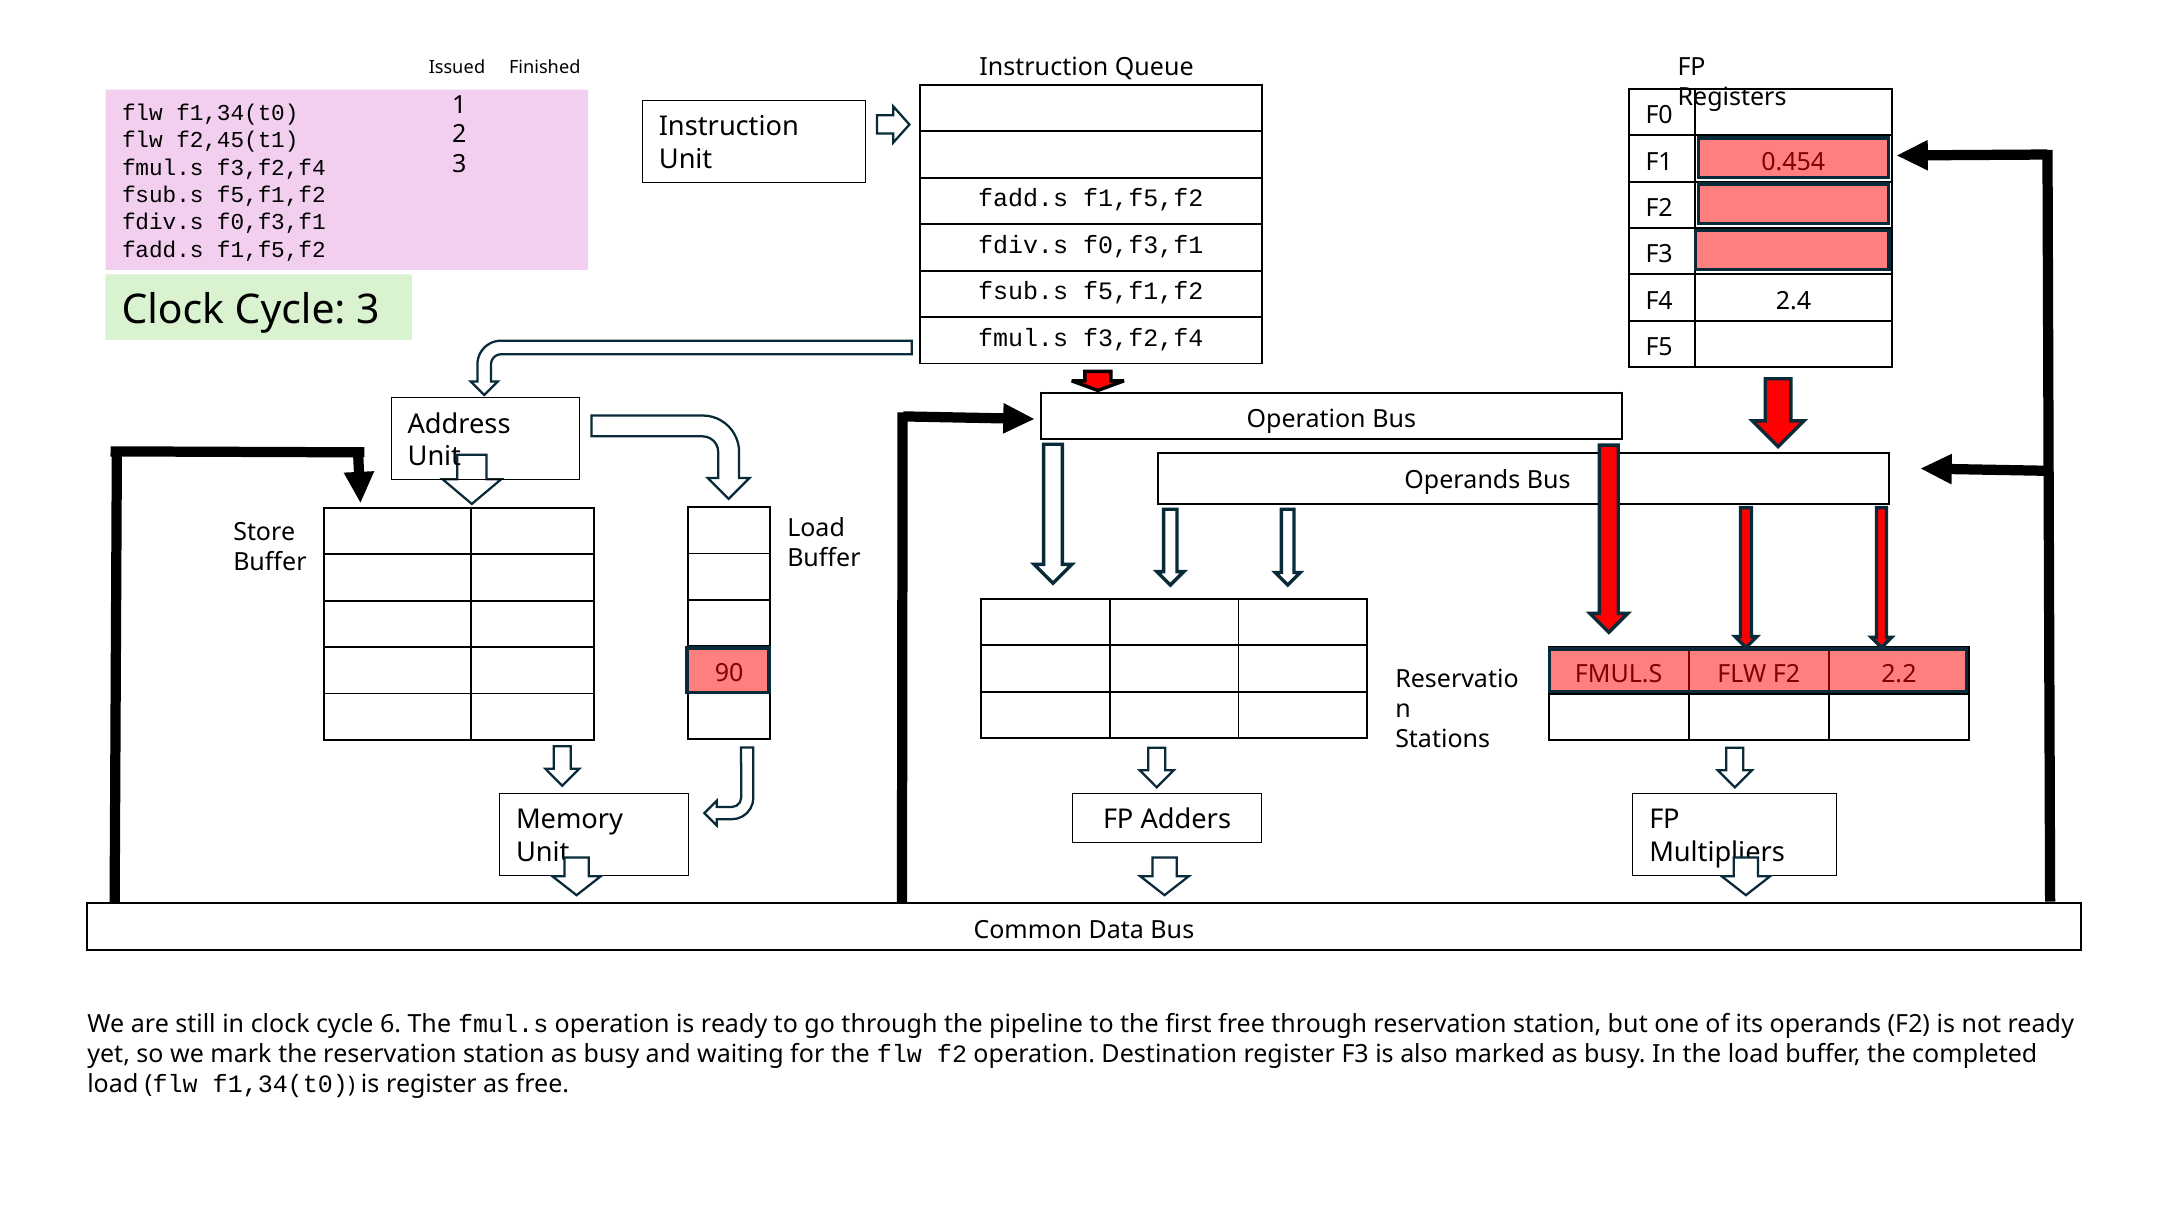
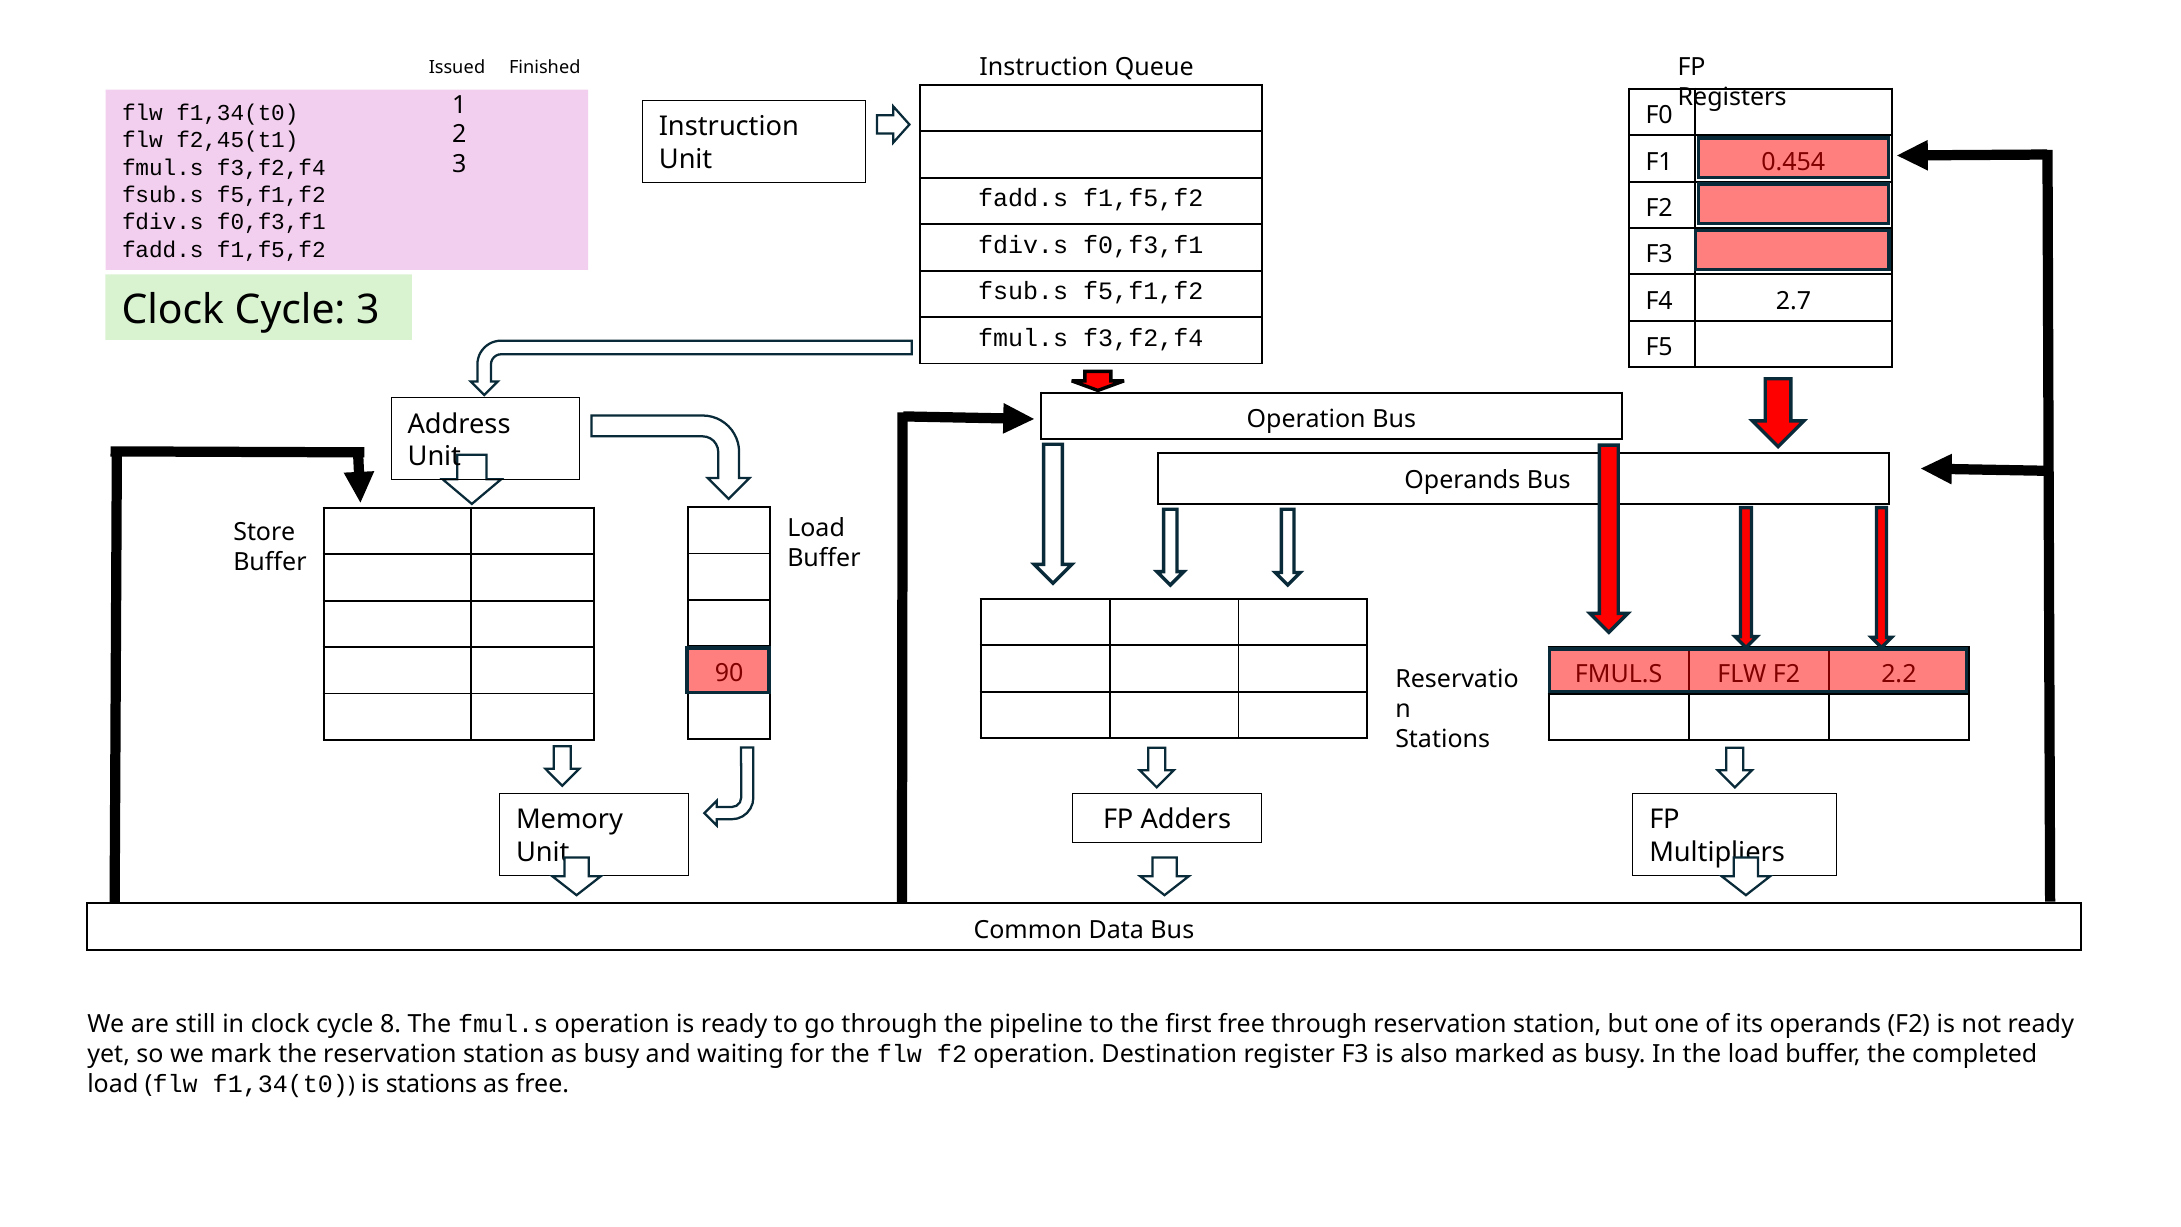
2.4: 2.4 -> 2.7
6: 6 -> 8
is register: register -> stations
